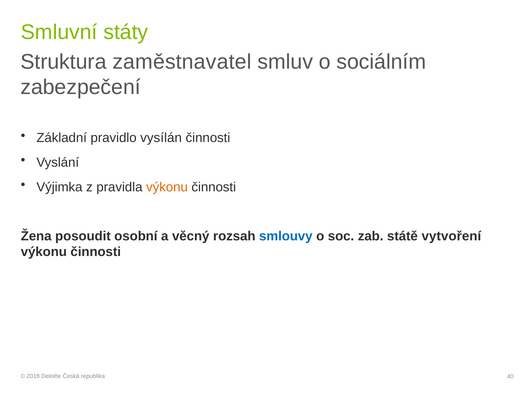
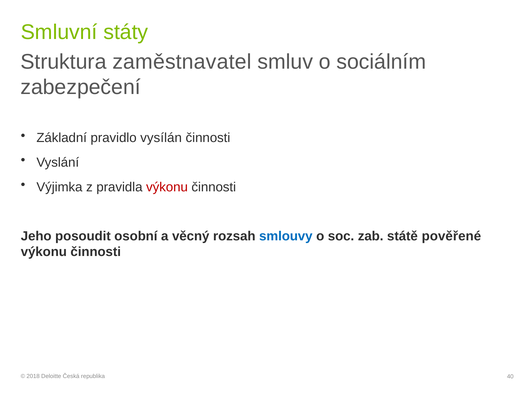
výkonu at (167, 187) colour: orange -> red
Žena: Žena -> Jeho
vytvoření: vytvoření -> pověřené
